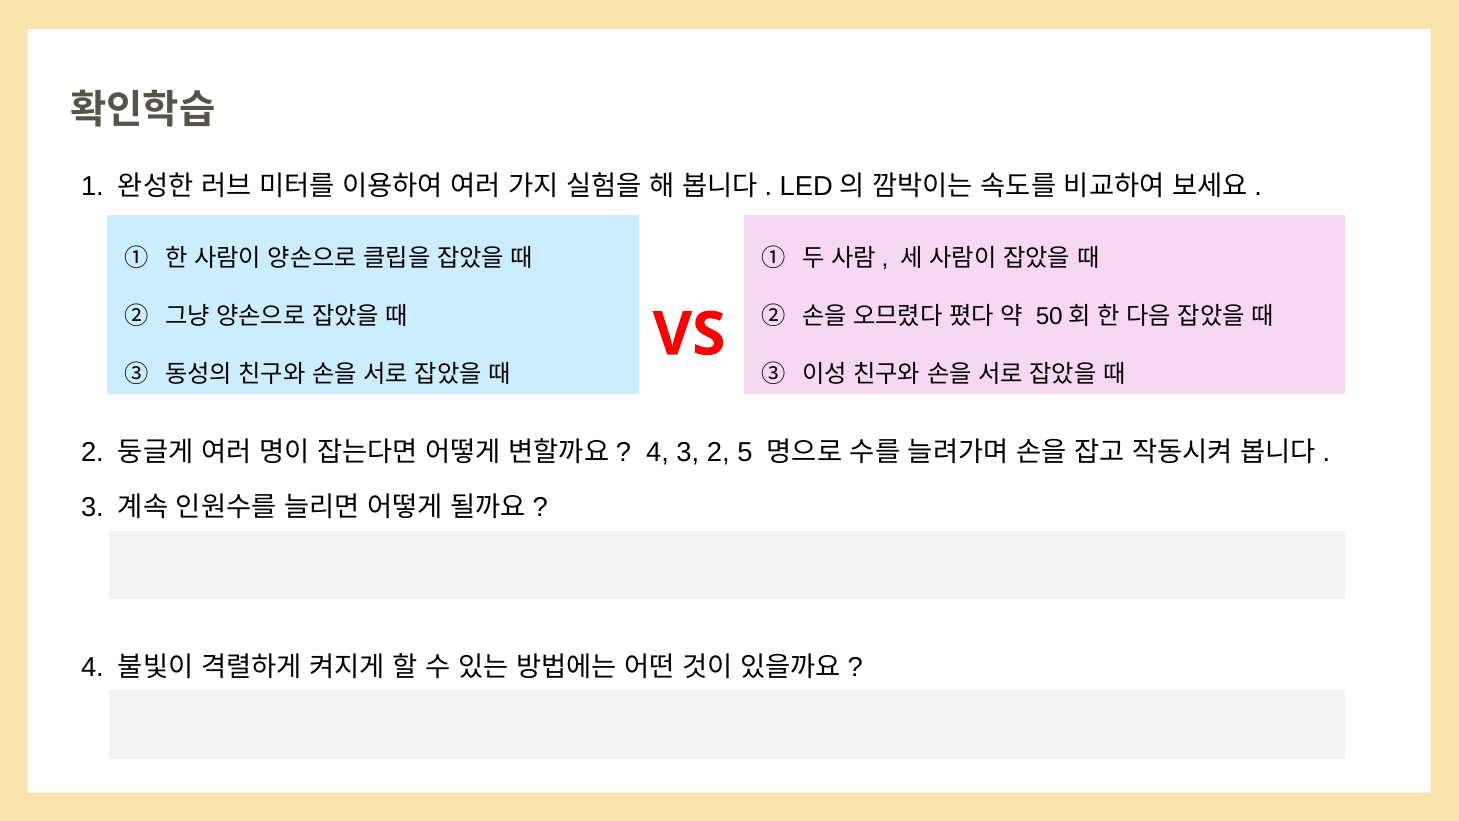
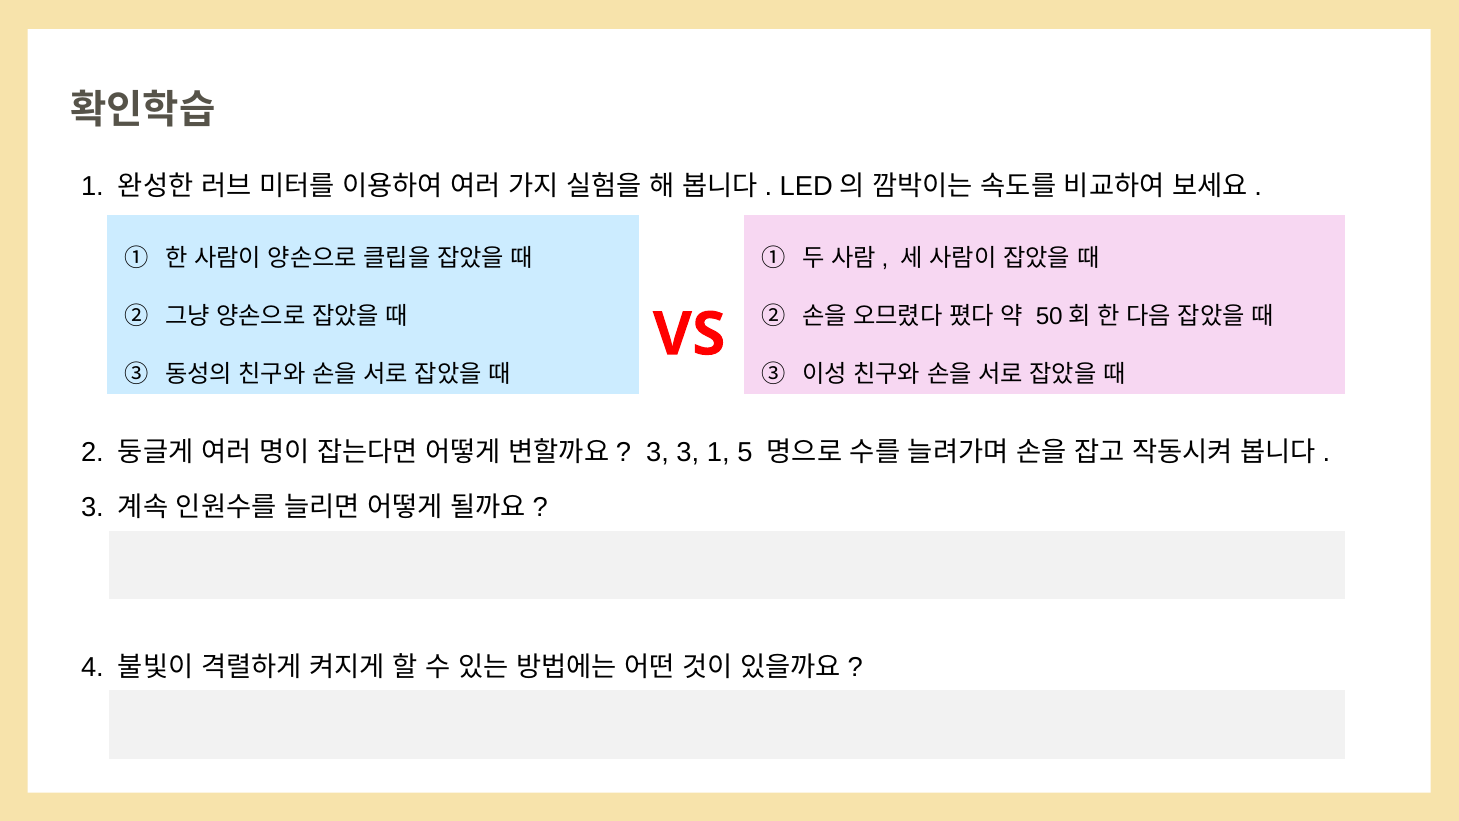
4 at (657, 453): 4 -> 3
3 2: 2 -> 1
